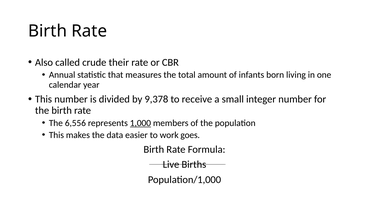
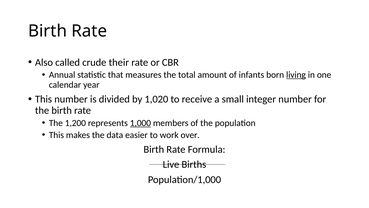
living underline: none -> present
9,378: 9,378 -> 1,020
6,556: 6,556 -> 1,200
goes: goes -> over
